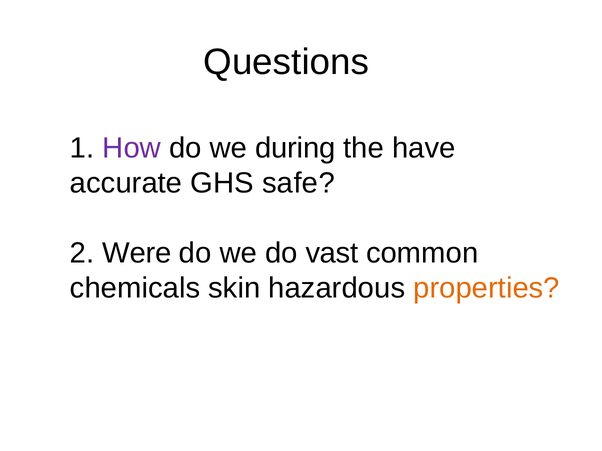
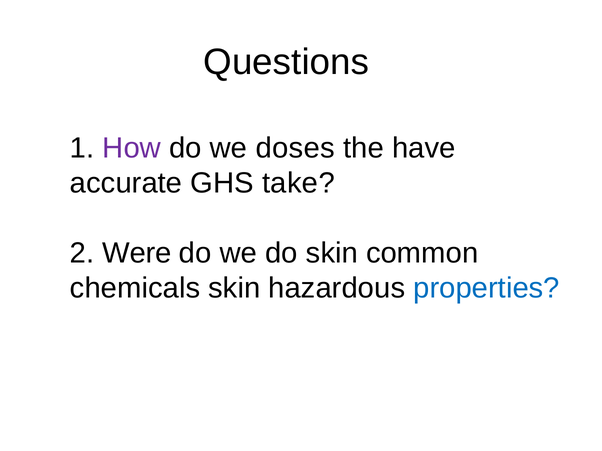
during: during -> doses
safe: safe -> take
do vast: vast -> skin
properties colour: orange -> blue
